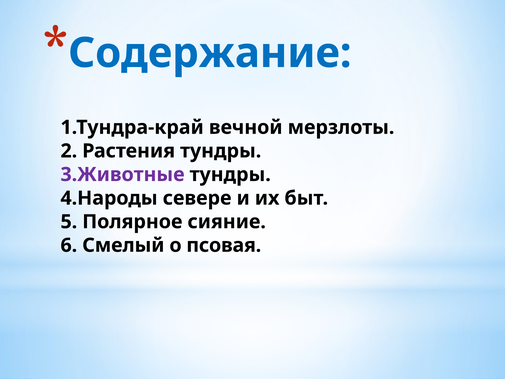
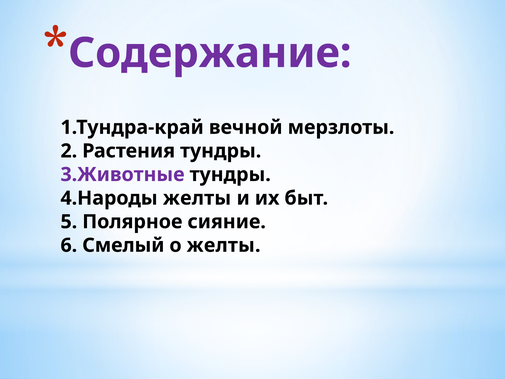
Содержание colour: blue -> purple
4.Народы севере: севере -> желты
о псовая: псовая -> желты
